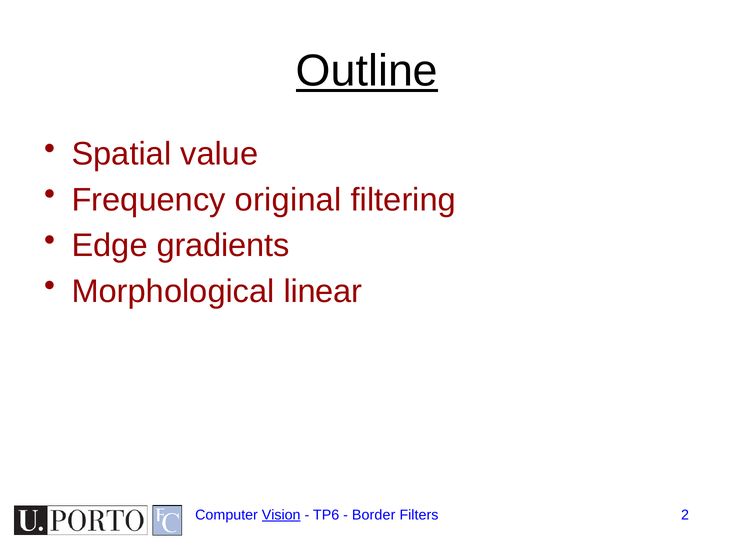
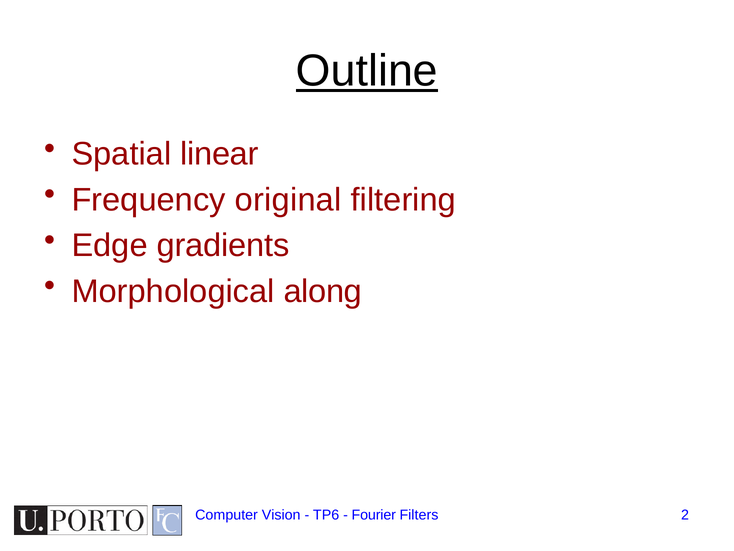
value: value -> linear
linear: linear -> along
Vision underline: present -> none
Border: Border -> Fourier
